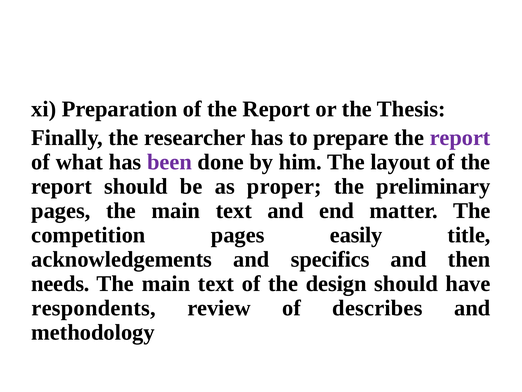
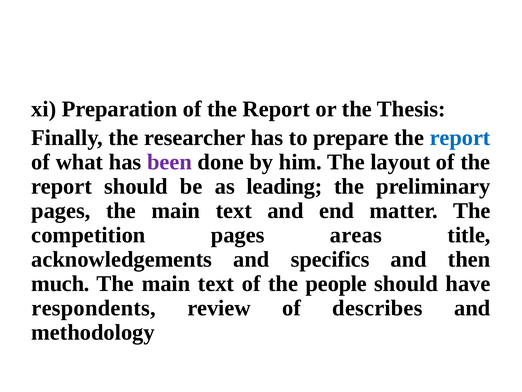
report at (460, 137) colour: purple -> blue
proper: proper -> leading
easily: easily -> areas
needs: needs -> much
design: design -> people
